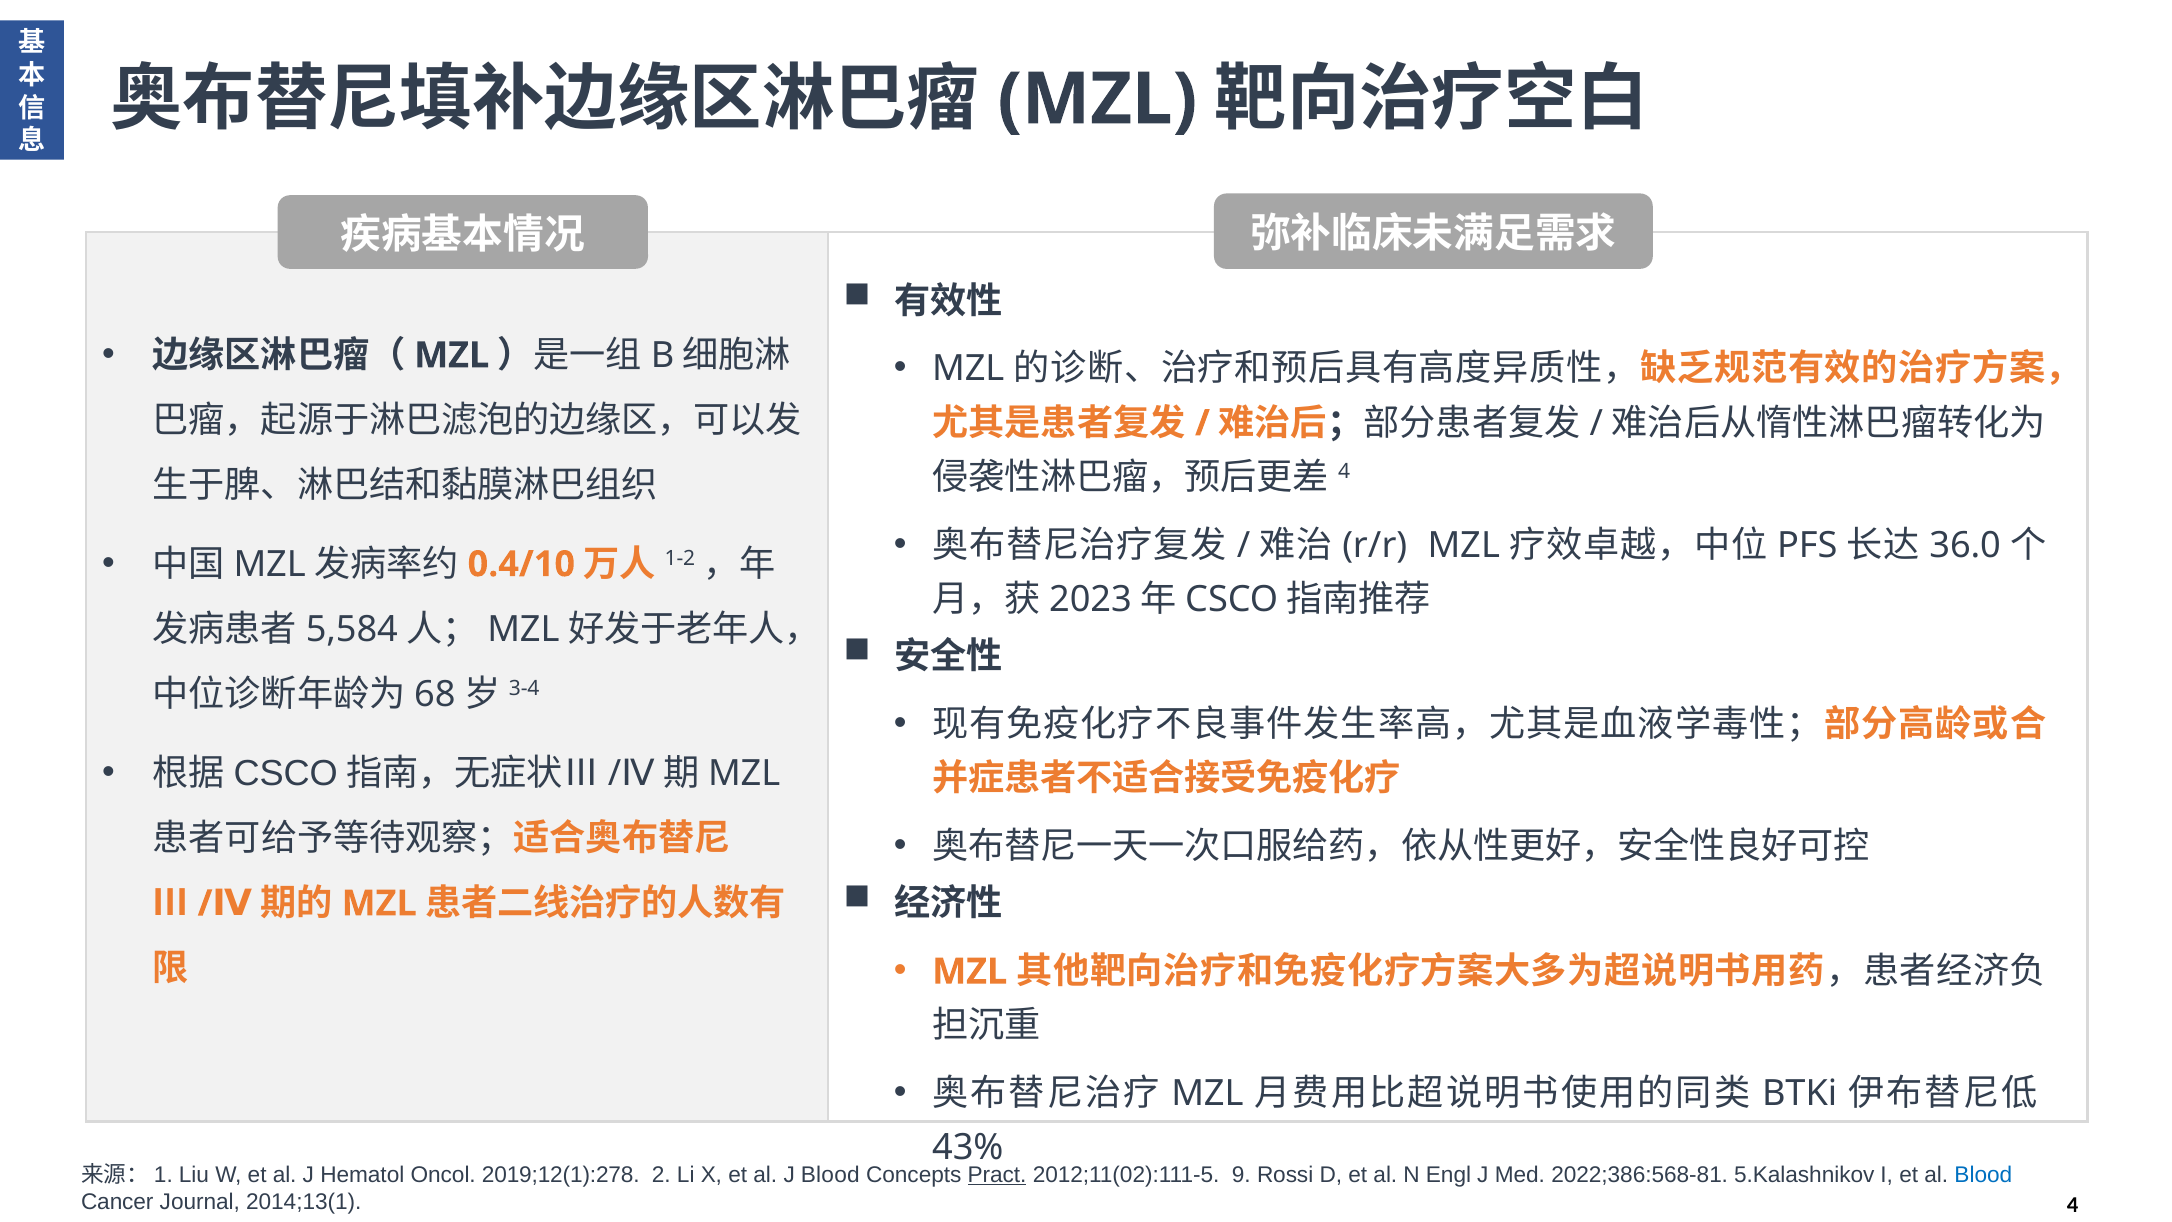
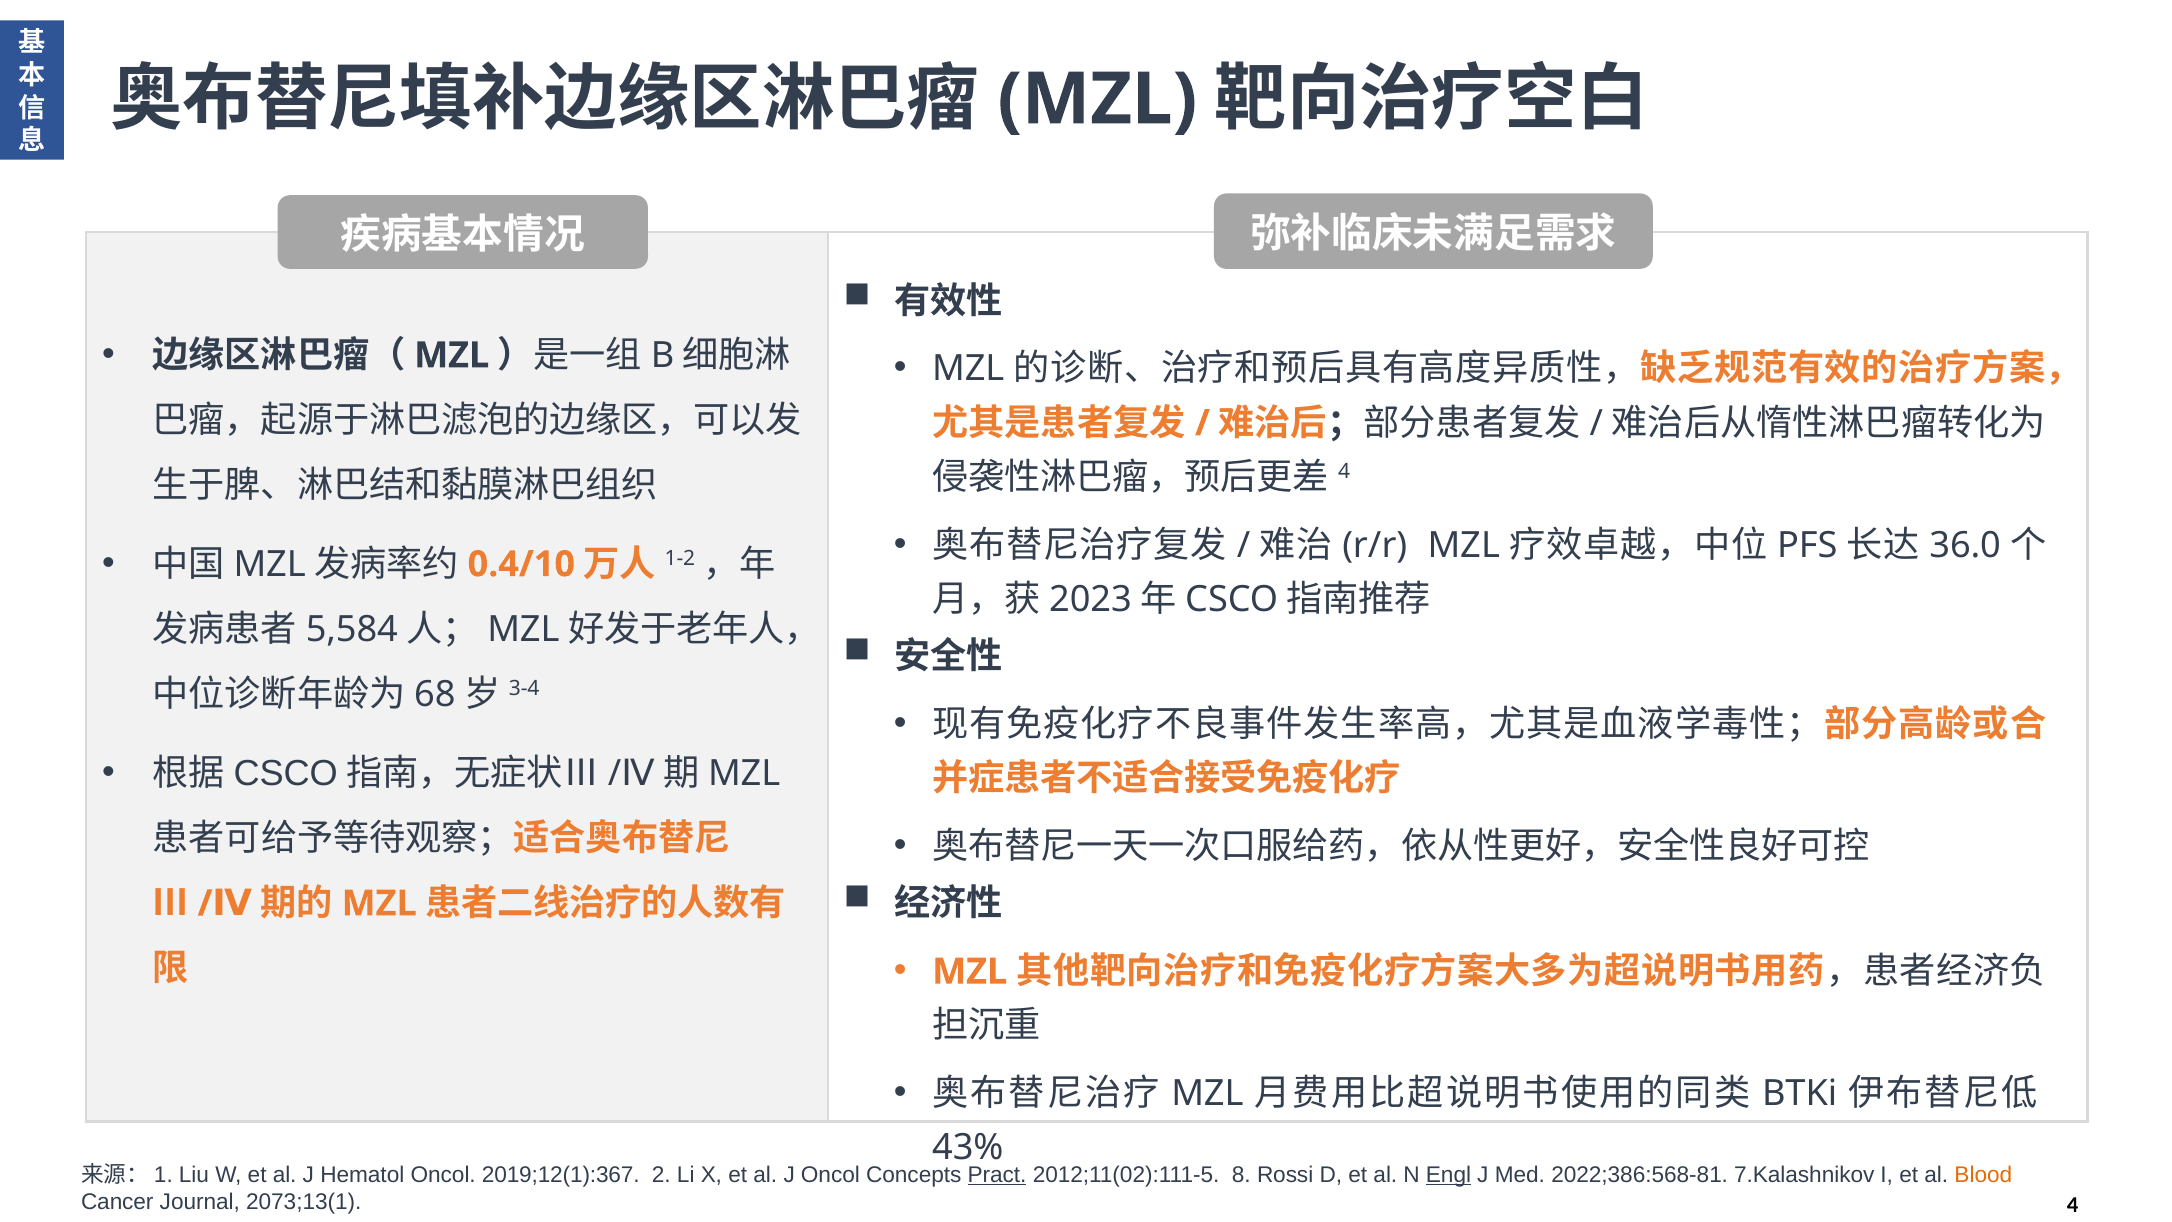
2019;12(1):278: 2019;12(1):278 -> 2019;12(1):367
J Blood: Blood -> Oncol
9: 9 -> 8
Engl underline: none -> present
5.Kalashnikov: 5.Kalashnikov -> 7.Kalashnikov
Blood at (1983, 1175) colour: blue -> orange
2014;13(1: 2014;13(1 -> 2073;13(1
